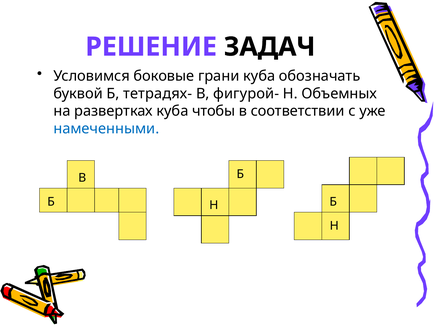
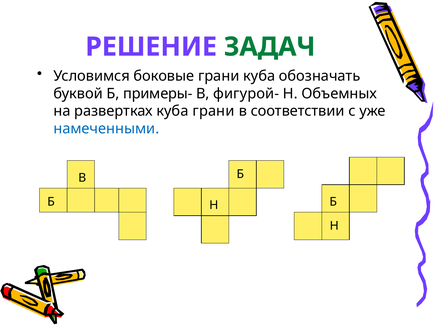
ЗАДАЧ colour: black -> green
тетрадях-: тетрадях- -> примеры-
куба чтобы: чтобы -> грани
